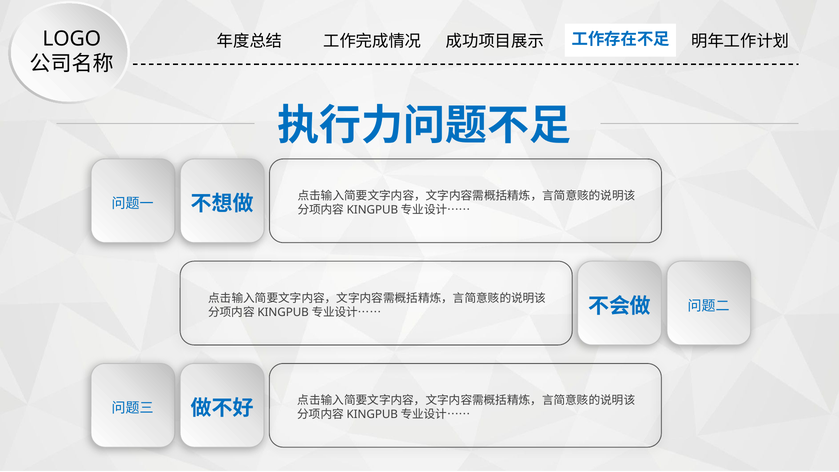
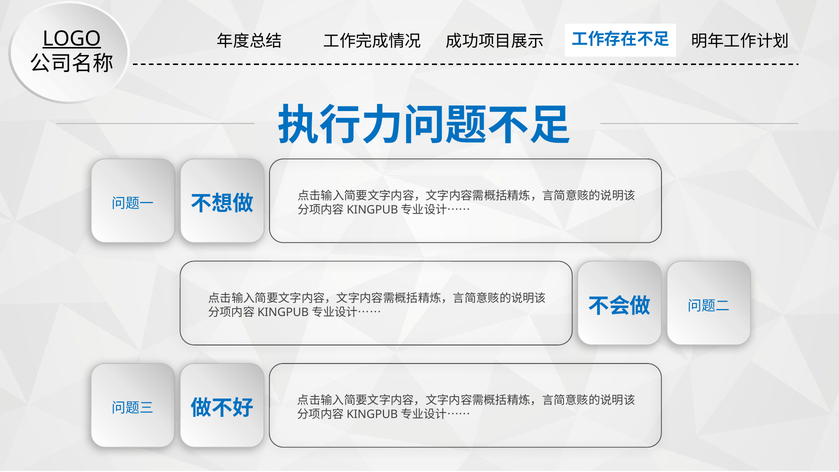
LOGO underline: none -> present
